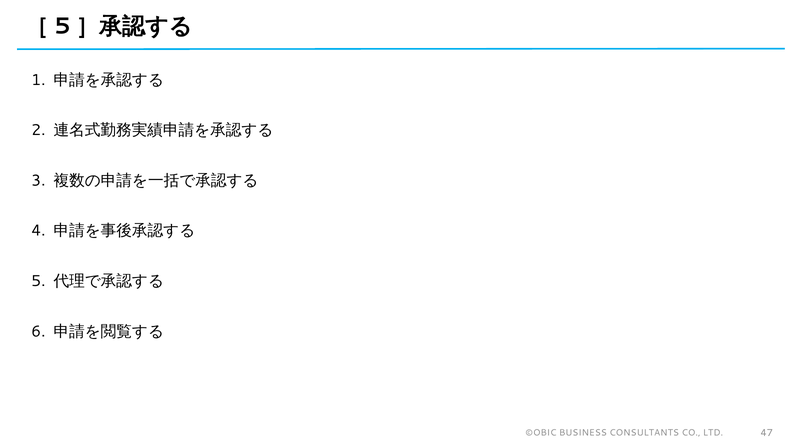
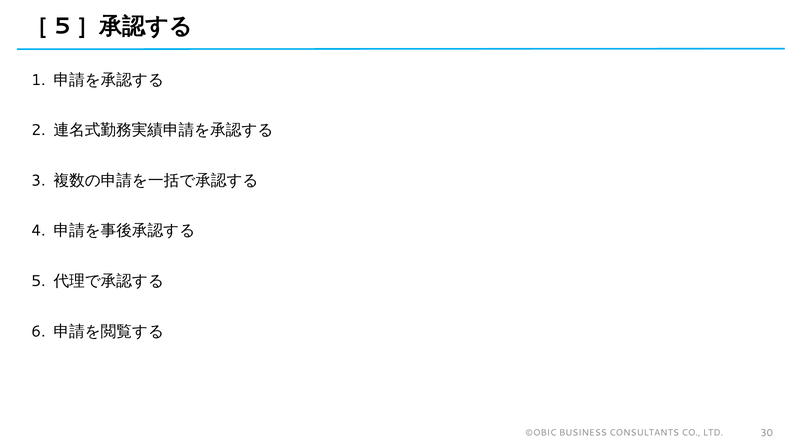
47: 47 -> 30
